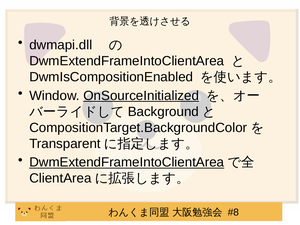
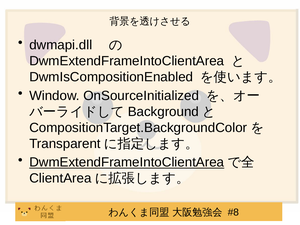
OnSourceInitialized underline: present -> none
